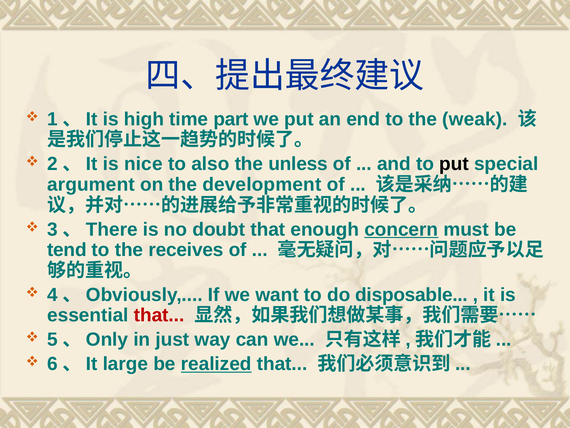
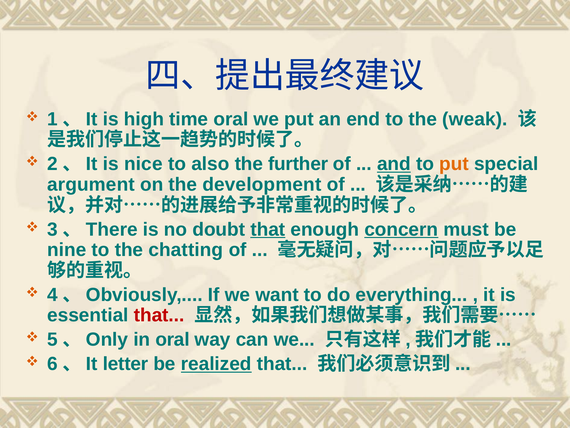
time part: part -> oral
unless: unless -> further
and underline: none -> present
put at (454, 164) colour: black -> orange
that at (268, 229) underline: none -> present
tend: tend -> nine
receives: receives -> chatting
disposable: disposable -> everything
in just: just -> oral
large: large -> letter
